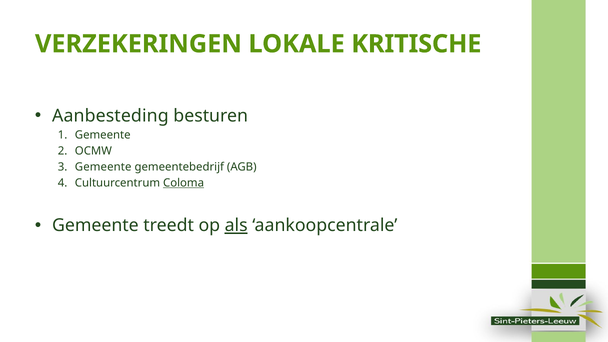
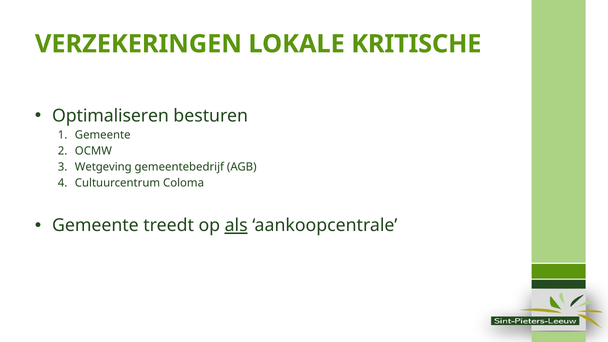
Aanbesteding: Aanbesteding -> Optimaliseren
Gemeente at (103, 167): Gemeente -> Wetgeving
Coloma underline: present -> none
